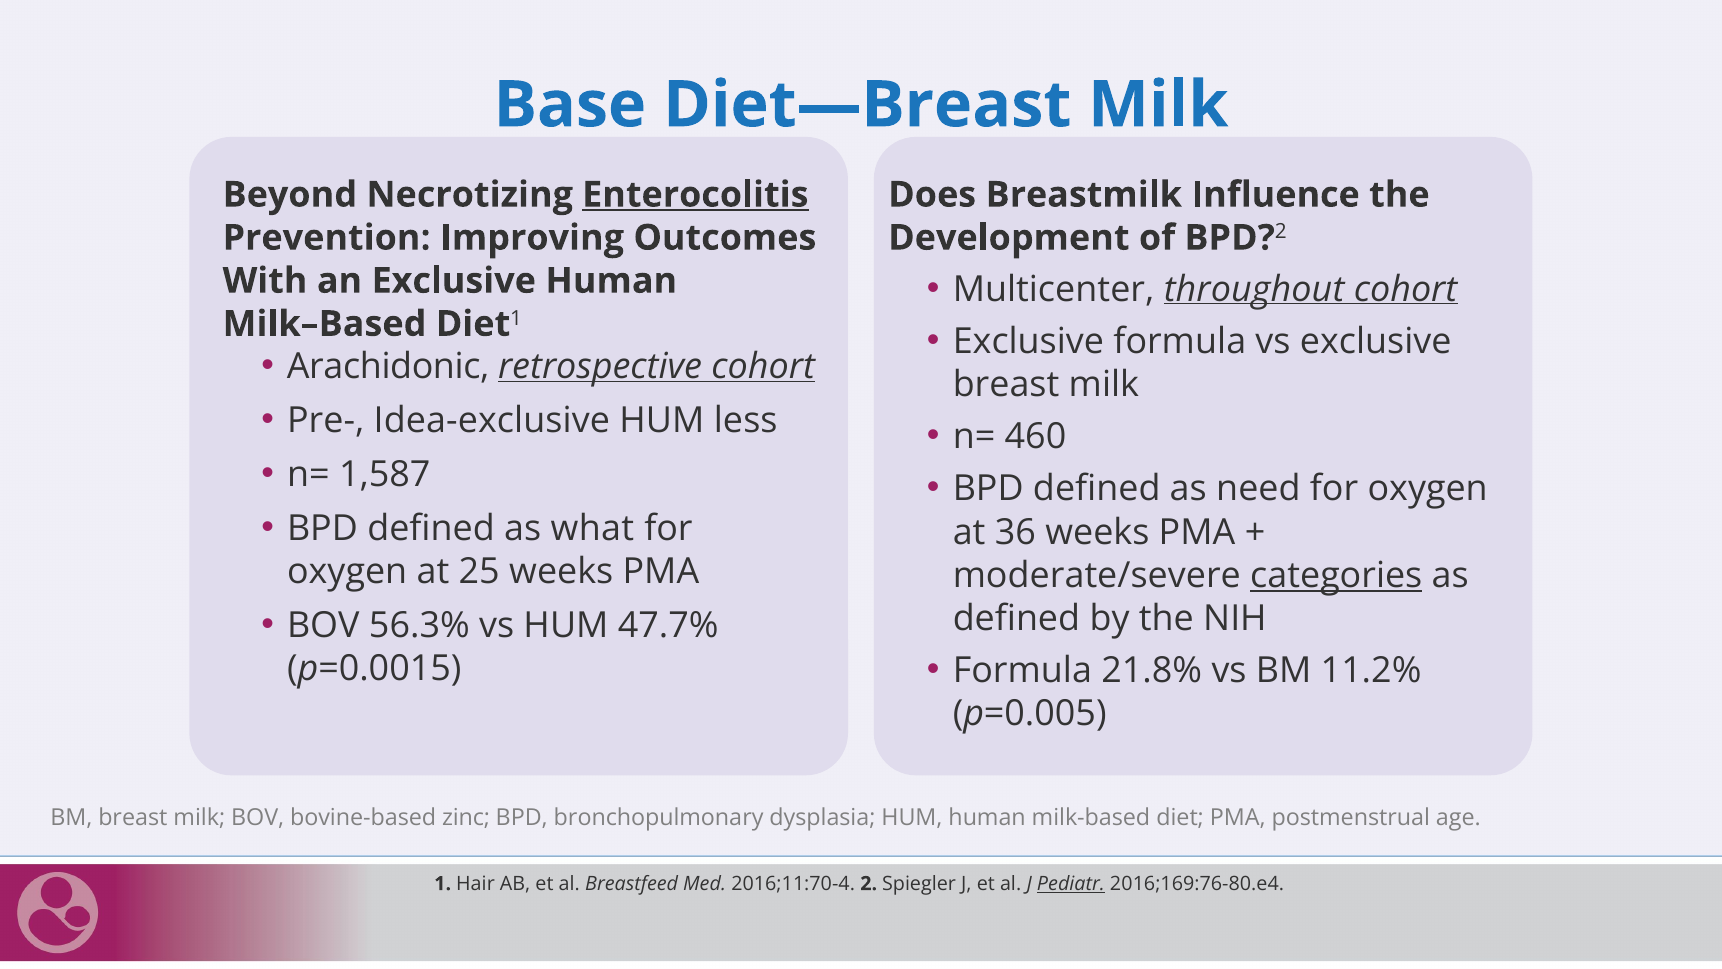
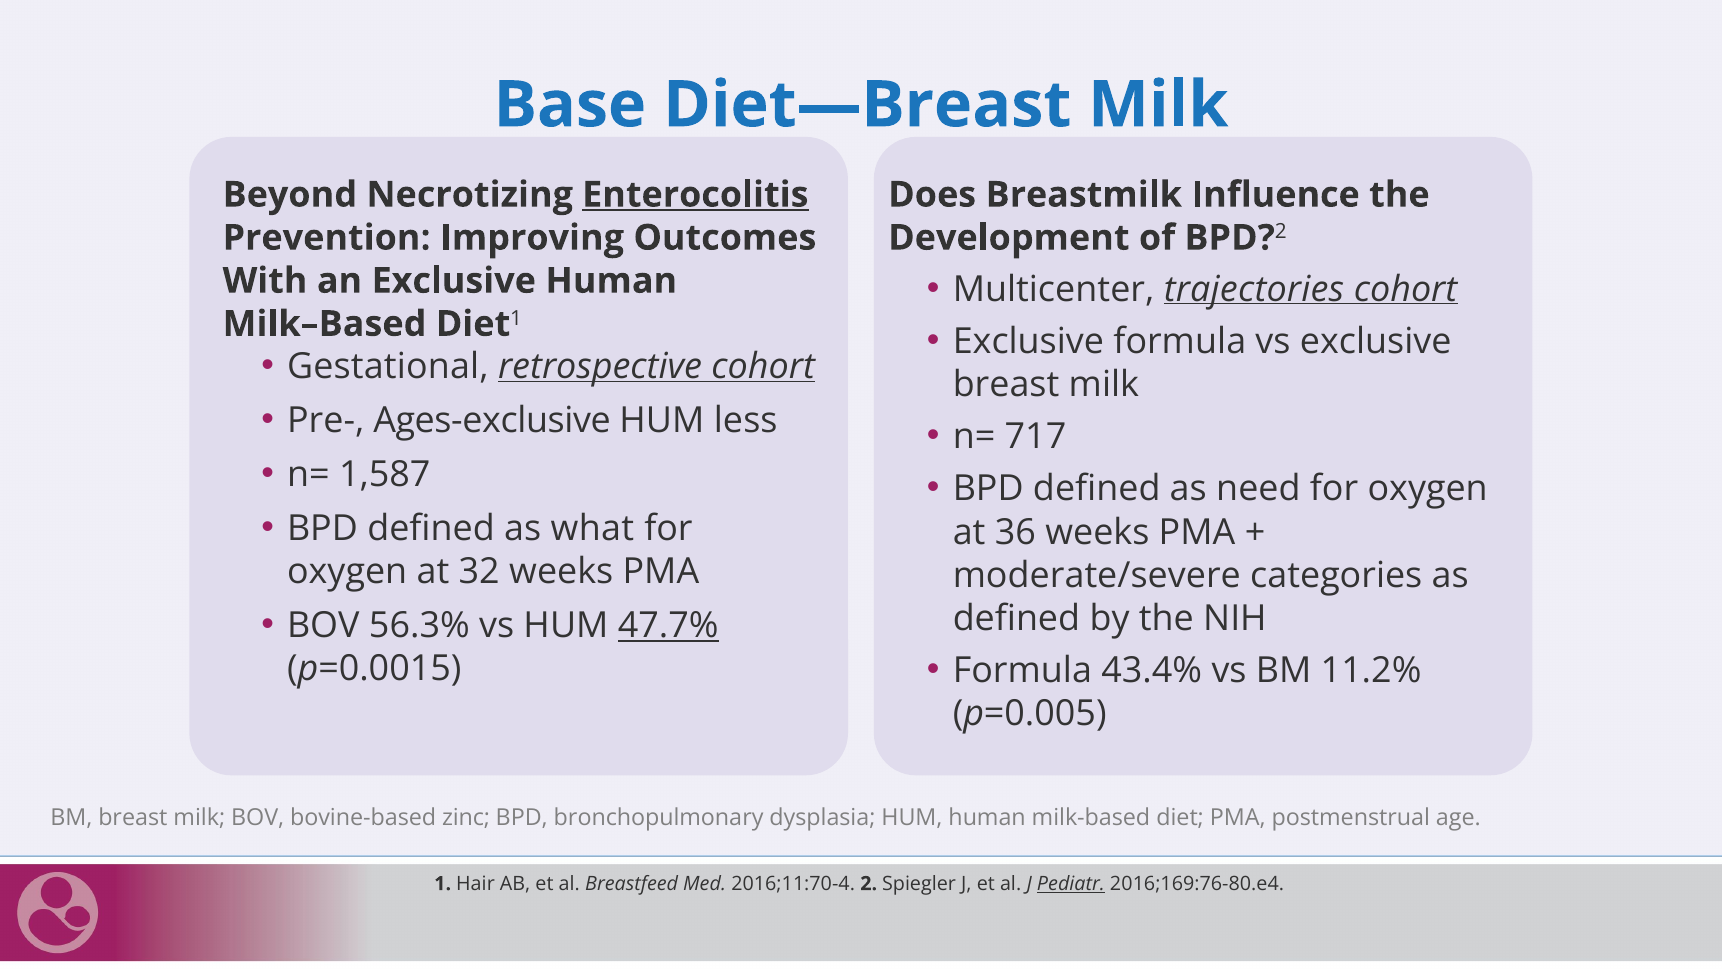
throughout: throughout -> trajectories
Arachidonic: Arachidonic -> Gestational
Idea-exclusive: Idea-exclusive -> Ages-exclusive
460: 460 -> 717
25: 25 -> 32
categories underline: present -> none
47.7% underline: none -> present
21.8%: 21.8% -> 43.4%
